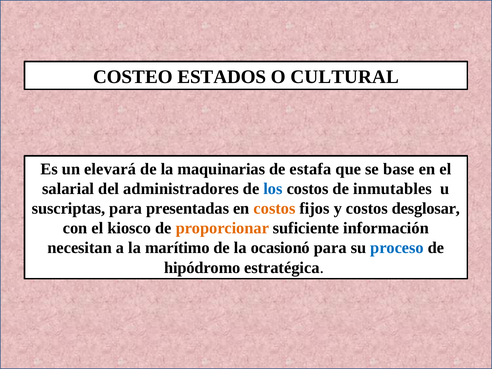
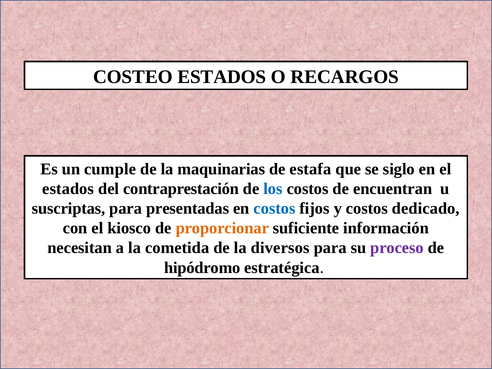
CULTURAL: CULTURAL -> RECARGOS
elevará: elevará -> cumple
base: base -> siglo
salarial at (68, 189): salarial -> estados
administradores: administradores -> contraprestación
inmutables: inmutables -> encuentran
costos at (275, 209) colour: orange -> blue
desglosar: desglosar -> dedicado
marítimo: marítimo -> cometida
ocasionó: ocasionó -> diversos
proceso colour: blue -> purple
